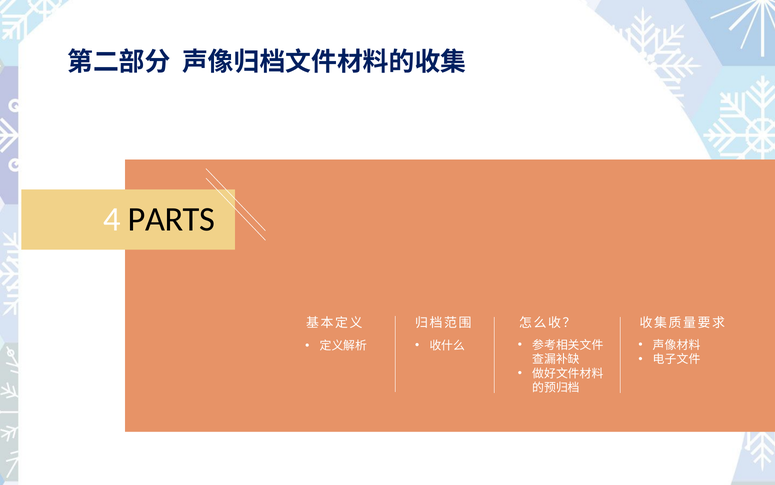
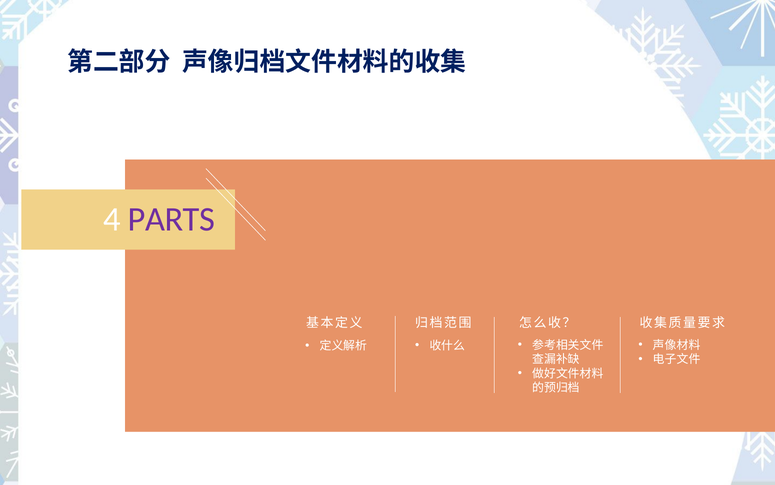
PARTS colour: black -> purple
